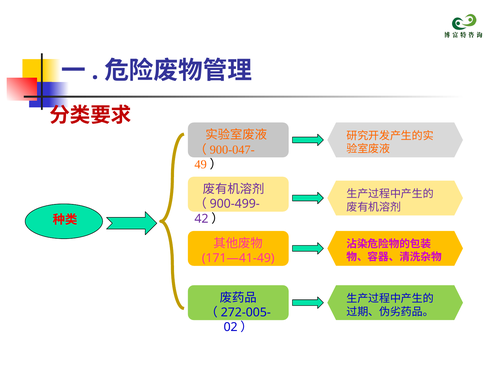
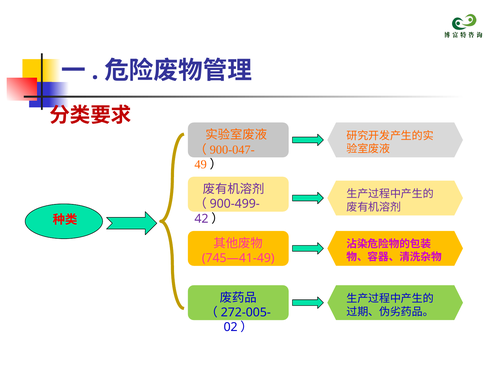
171—41-49: 171—41-49 -> 745—41-49
